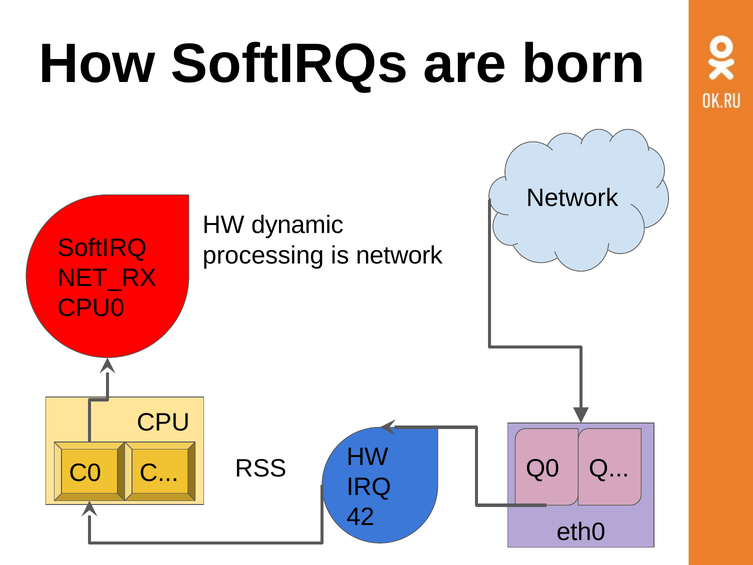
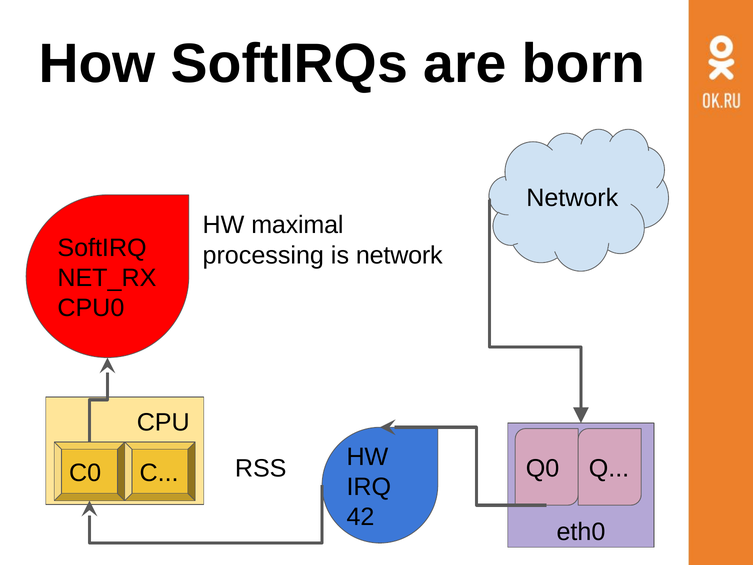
dynamic: dynamic -> maximal
